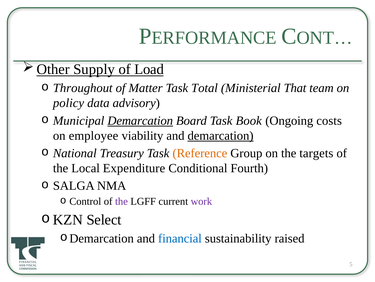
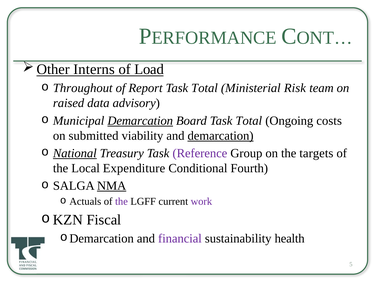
Supply: Supply -> Interns
Matter: Matter -> Report
That: That -> Risk
policy: policy -> raised
Board Task Book: Book -> Total
employee: employee -> submitted
National underline: none -> present
Reference colour: orange -> purple
NMA underline: none -> present
Control: Control -> Actuals
Select: Select -> Fiscal
financial colour: blue -> purple
raised: raised -> health
